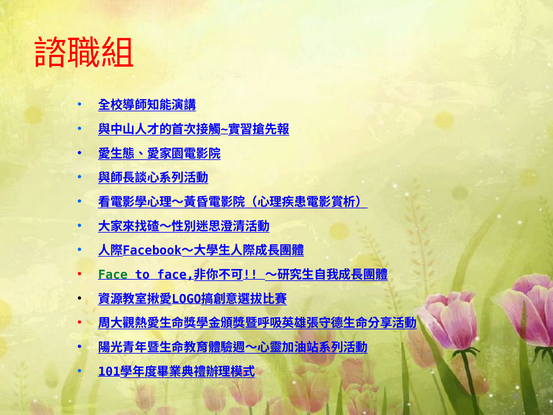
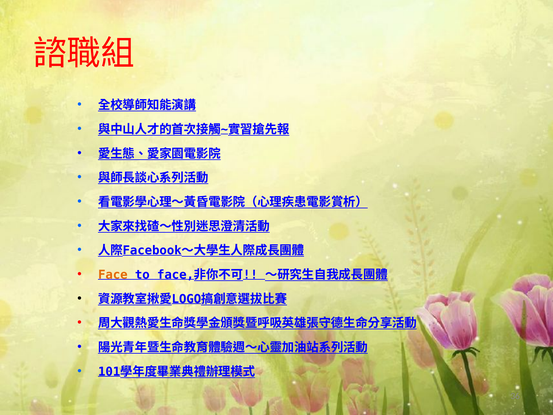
Face colour: green -> orange
